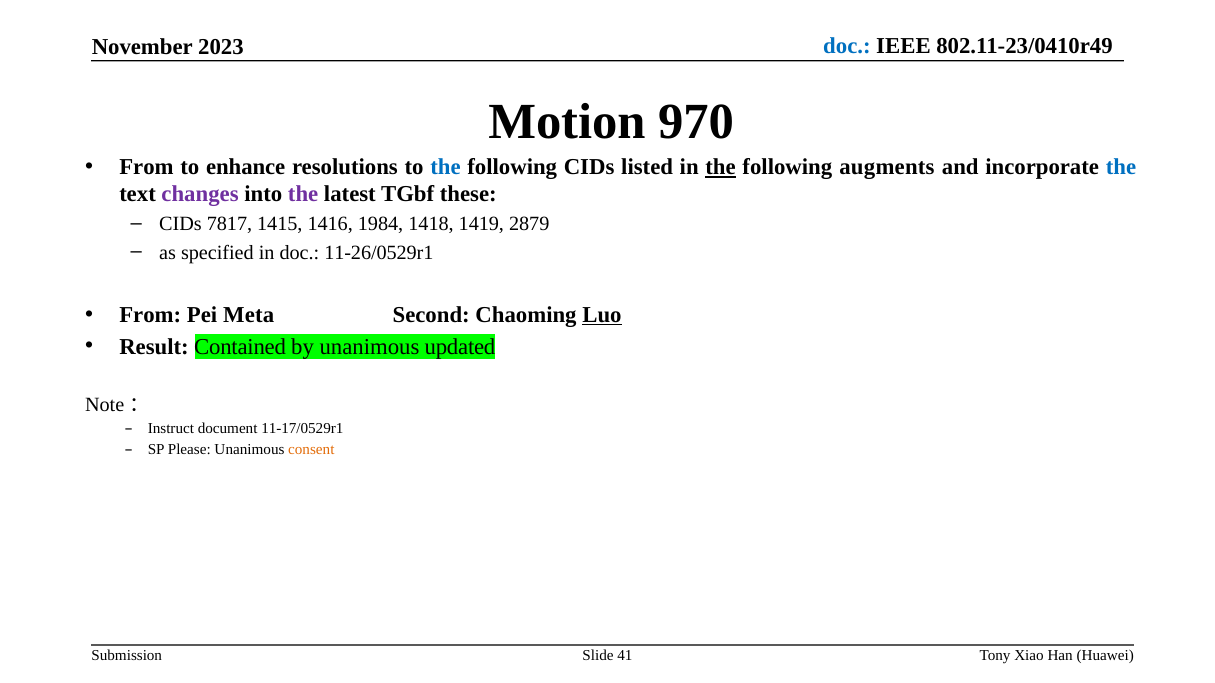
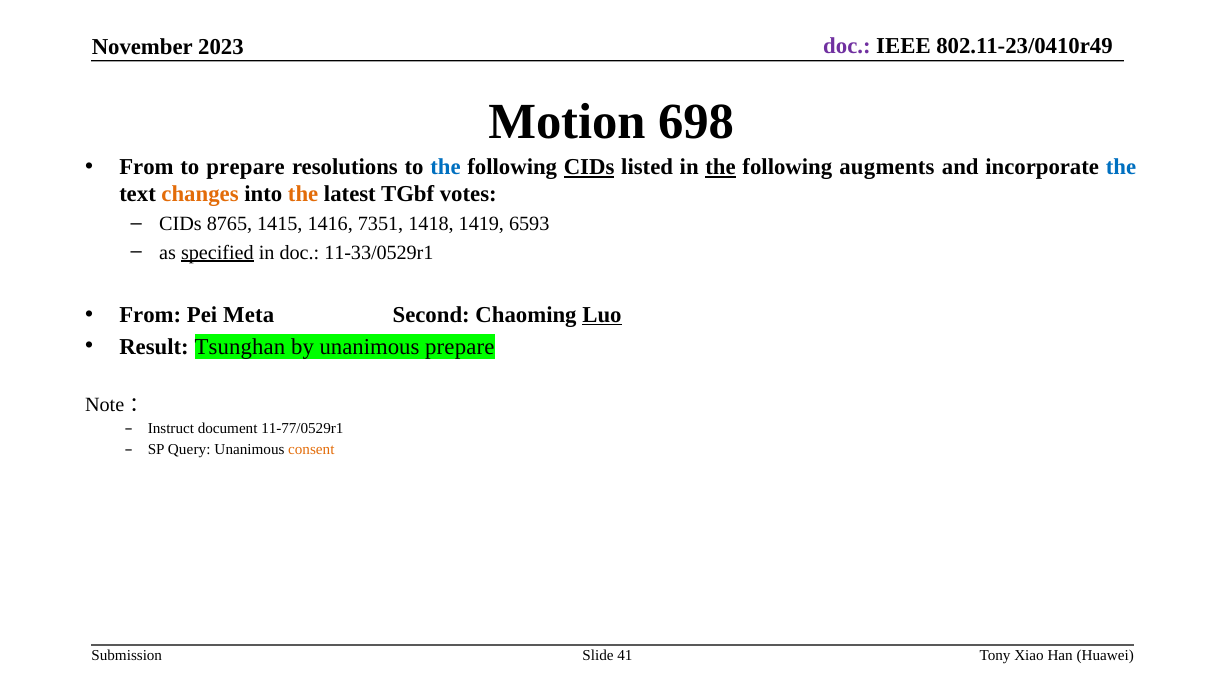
doc at (847, 46) colour: blue -> purple
970: 970 -> 698
to enhance: enhance -> prepare
CIDs at (589, 167) underline: none -> present
changes colour: purple -> orange
the at (303, 194) colour: purple -> orange
these: these -> votes
7817: 7817 -> 8765
1984: 1984 -> 7351
2879: 2879 -> 6593
specified underline: none -> present
11-26/0529r1: 11-26/0529r1 -> 11-33/0529r1
Contained: Contained -> Tsunghan
unanimous updated: updated -> prepare
11-17/0529r1: 11-17/0529r1 -> 11-77/0529r1
Please: Please -> Query
